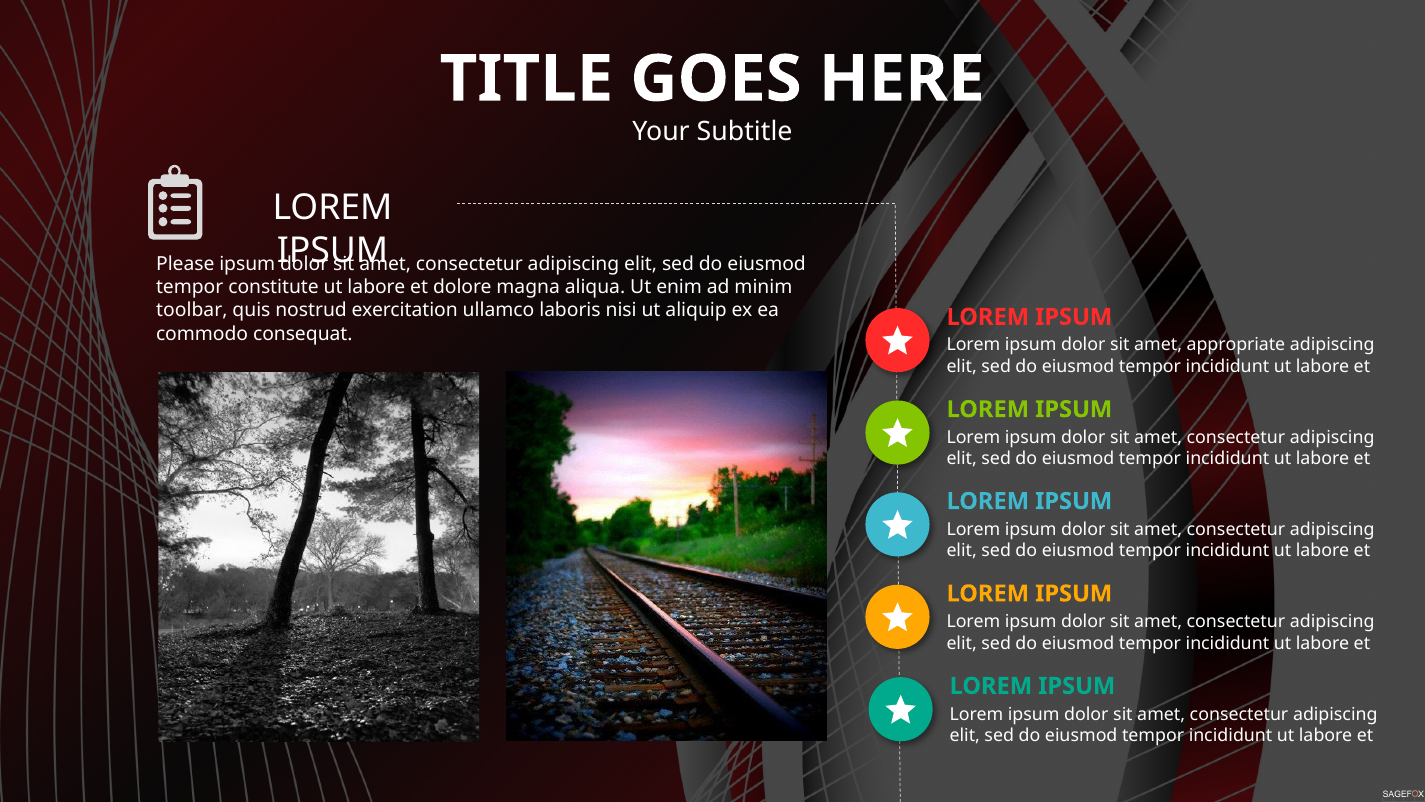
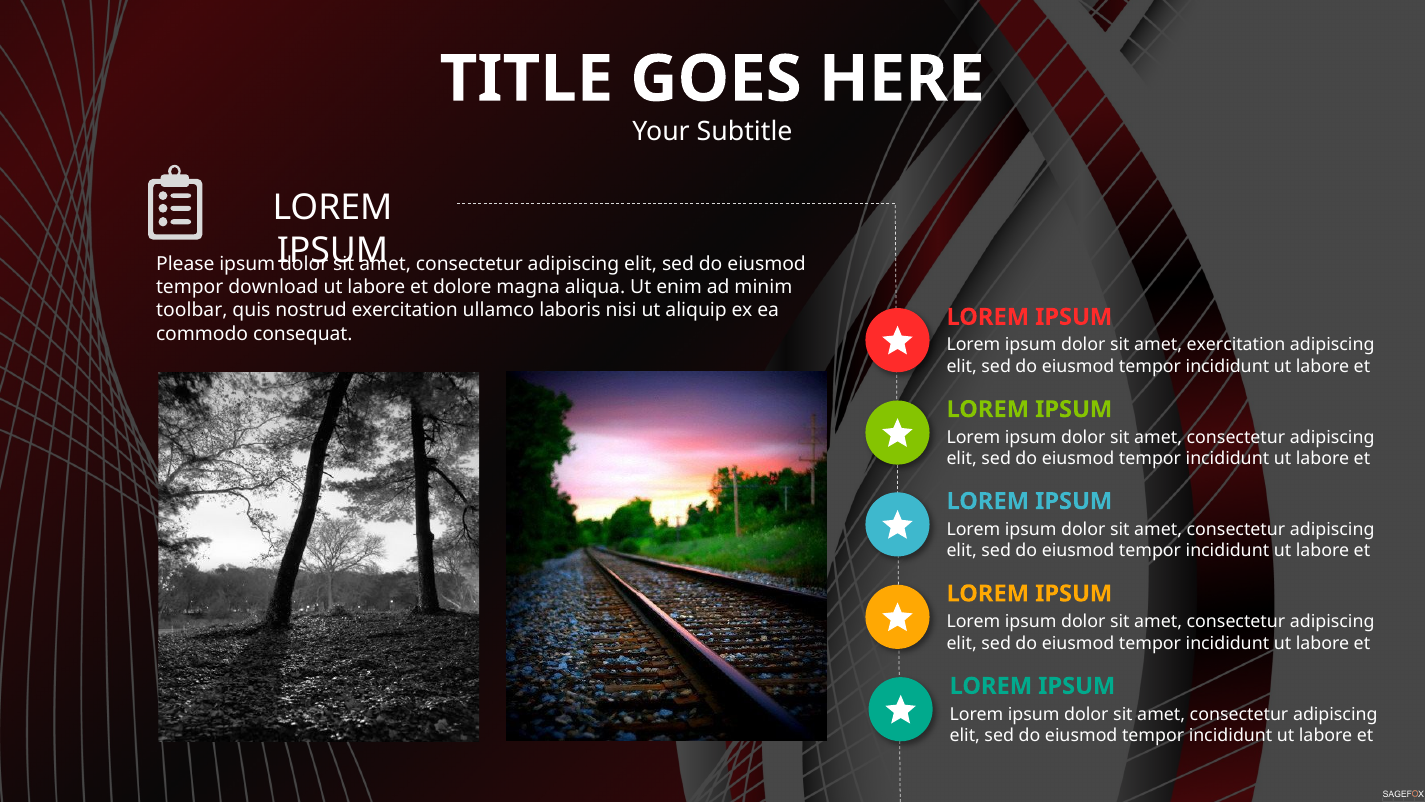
constitute: constitute -> download
amet appropriate: appropriate -> exercitation
